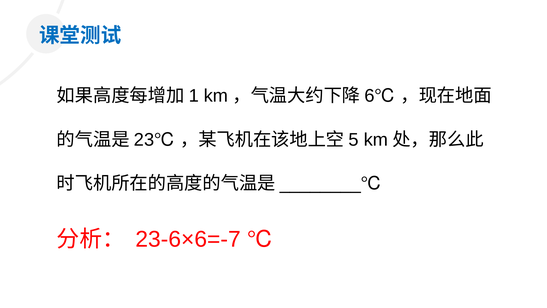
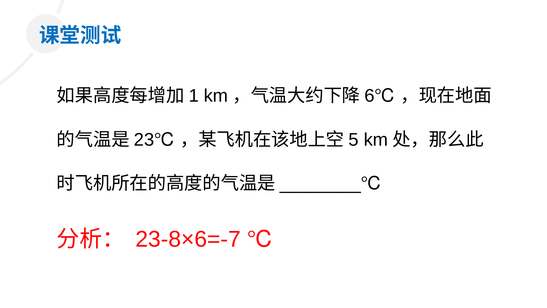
23-6×6=-7: 23-6×6=-7 -> 23-8×6=-7
